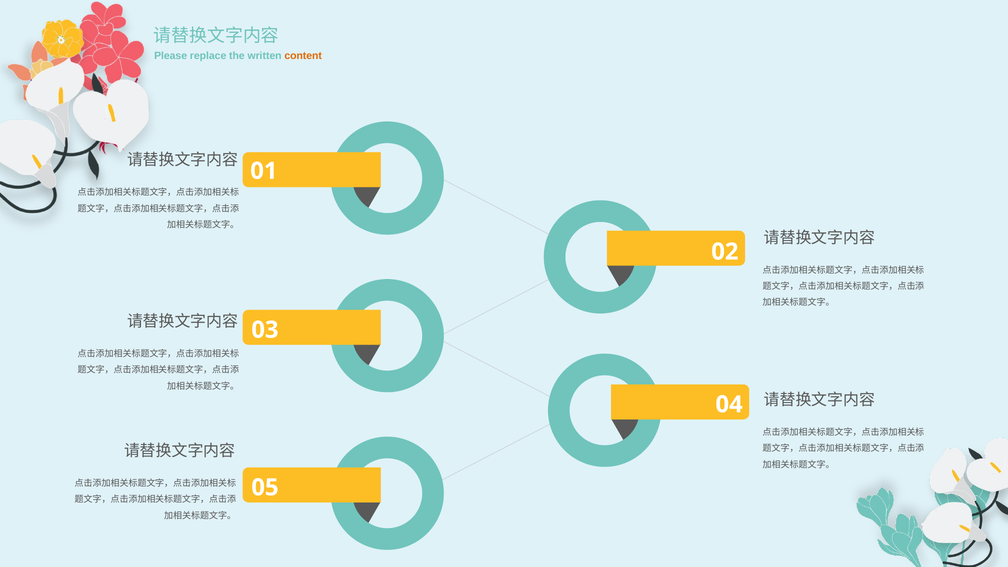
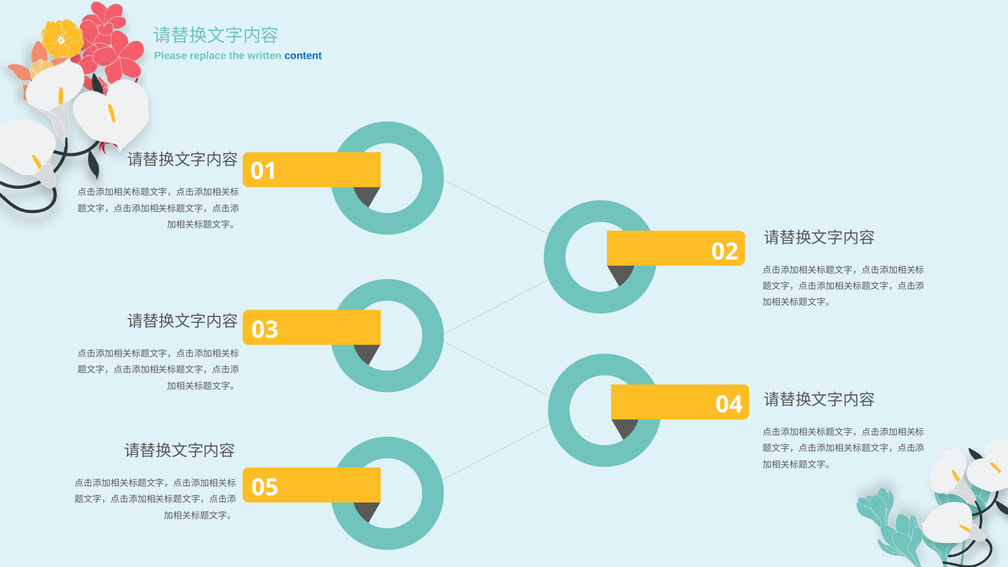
content colour: orange -> blue
